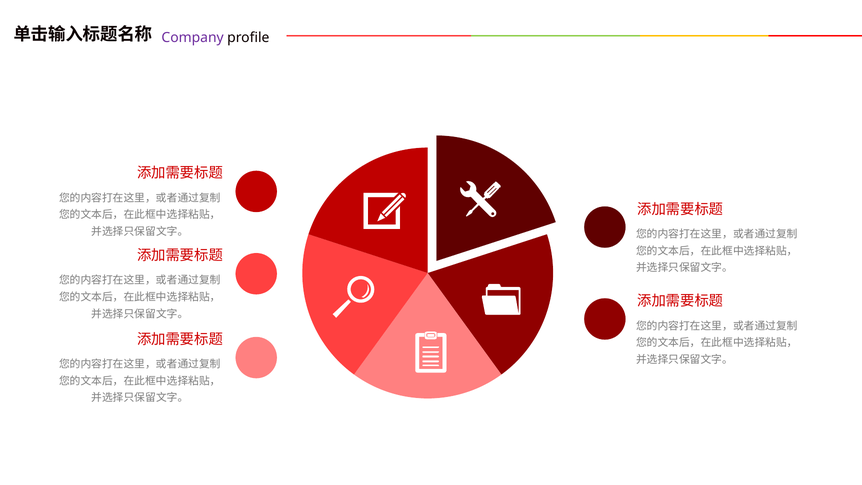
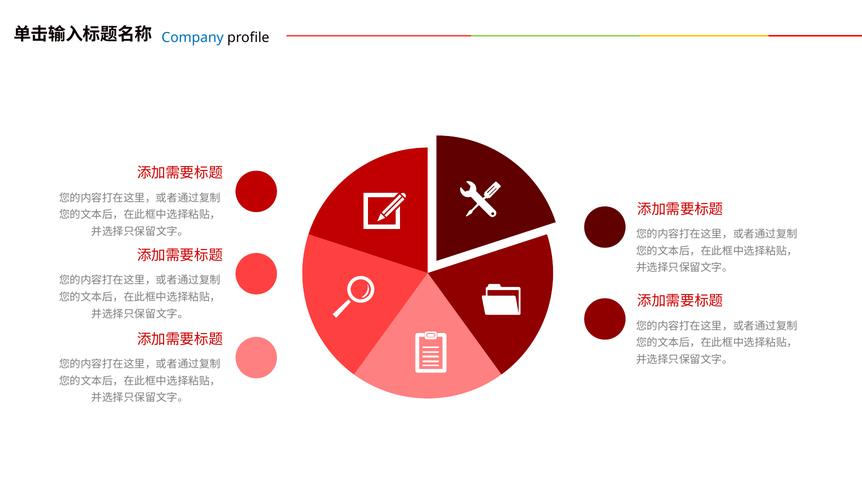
Company colour: purple -> blue
